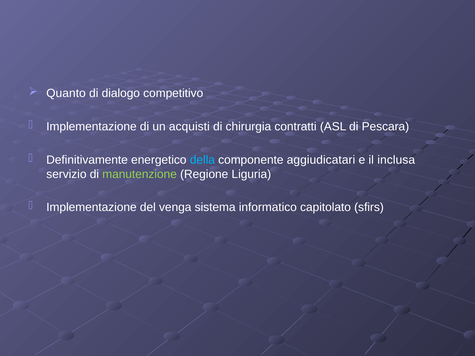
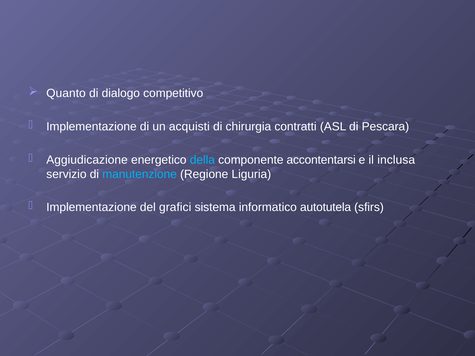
Definitivamente: Definitivamente -> Aggiudicazione
aggiudicatari: aggiudicatari -> accontentarsi
manutenzione colour: light green -> light blue
venga: venga -> grafici
capitolato: capitolato -> autotutela
